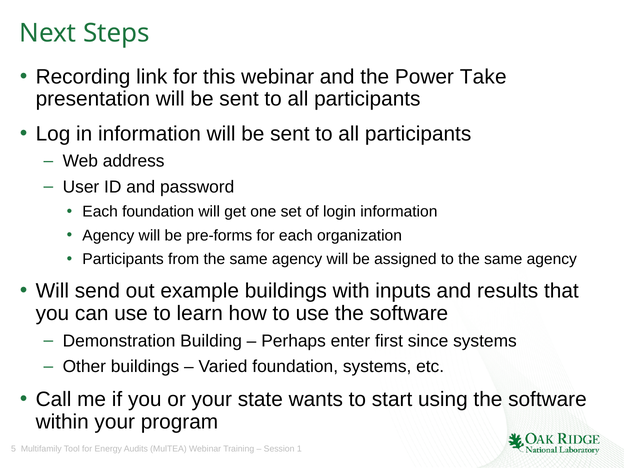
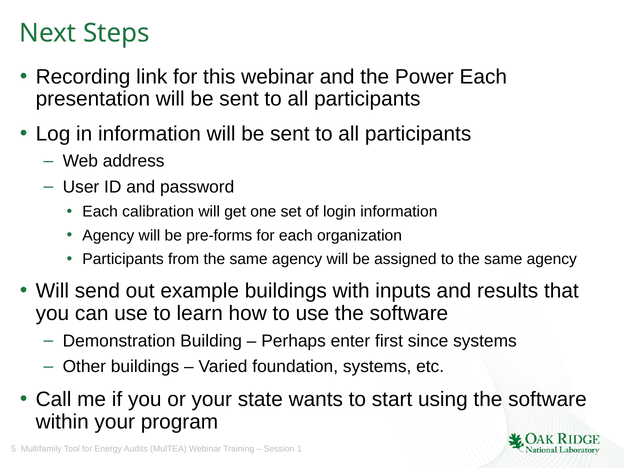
Power Take: Take -> Each
Each foundation: foundation -> calibration
